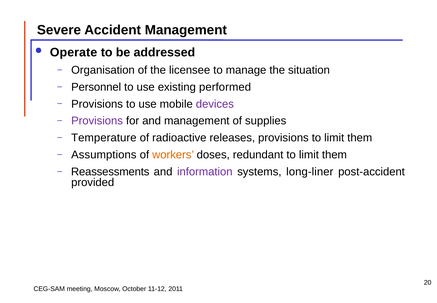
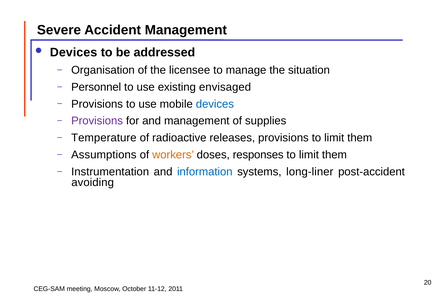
Operate at (74, 52): Operate -> Devices
performed: performed -> envisaged
devices at (215, 104) colour: purple -> blue
redundant: redundant -> responses
Reassessments: Reassessments -> Instrumentation
information colour: purple -> blue
provided: provided -> avoiding
